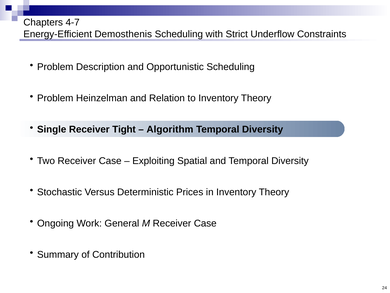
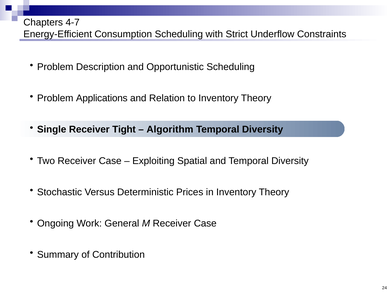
Demosthenis: Demosthenis -> Consumption
Heinzelman: Heinzelman -> Applications
